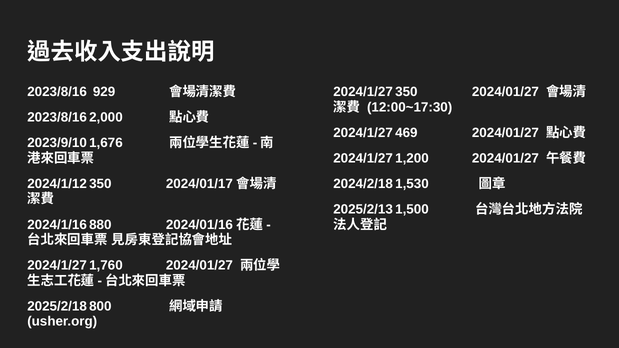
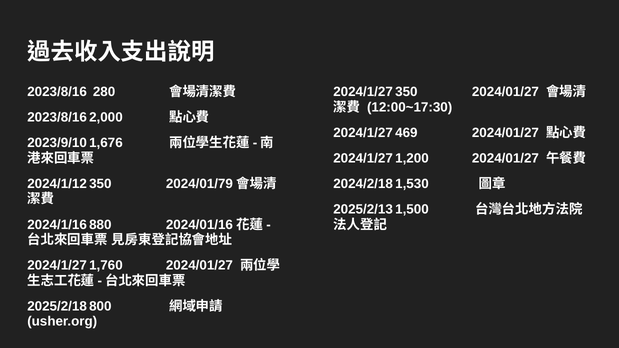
929: 929 -> 280
2024/01/17: 2024/01/17 -> 2024/01/79
